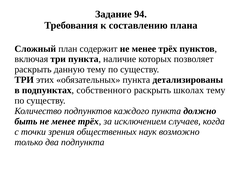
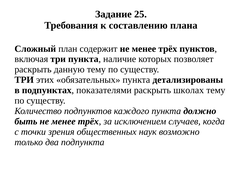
94: 94 -> 25
собственного: собственного -> показателями
